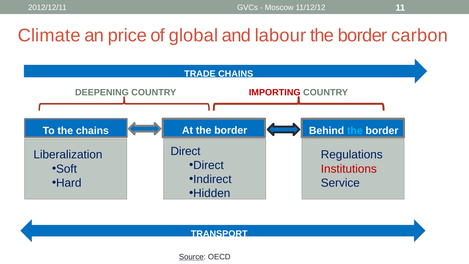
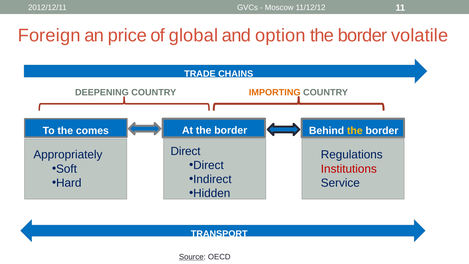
Climate: Climate -> Foreign
labour: labour -> option
carbon: carbon -> volatile
IMPORTING colour: red -> orange
the chains: chains -> comes
the at (355, 131) colour: light blue -> yellow
Liberalization: Liberalization -> Appropriately
